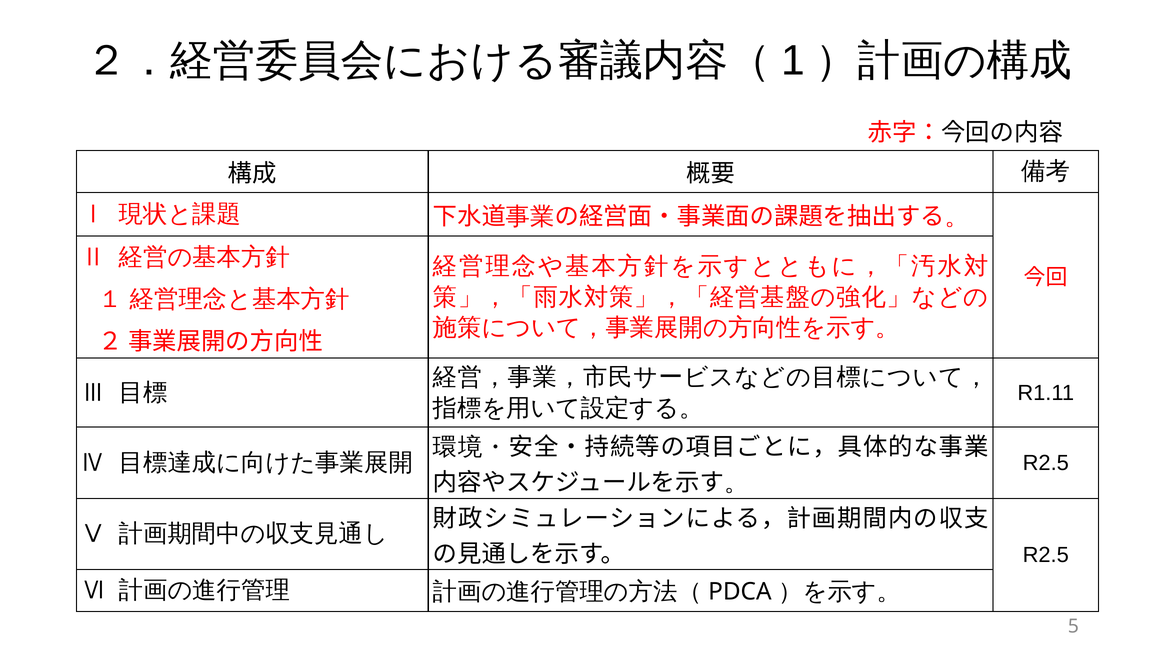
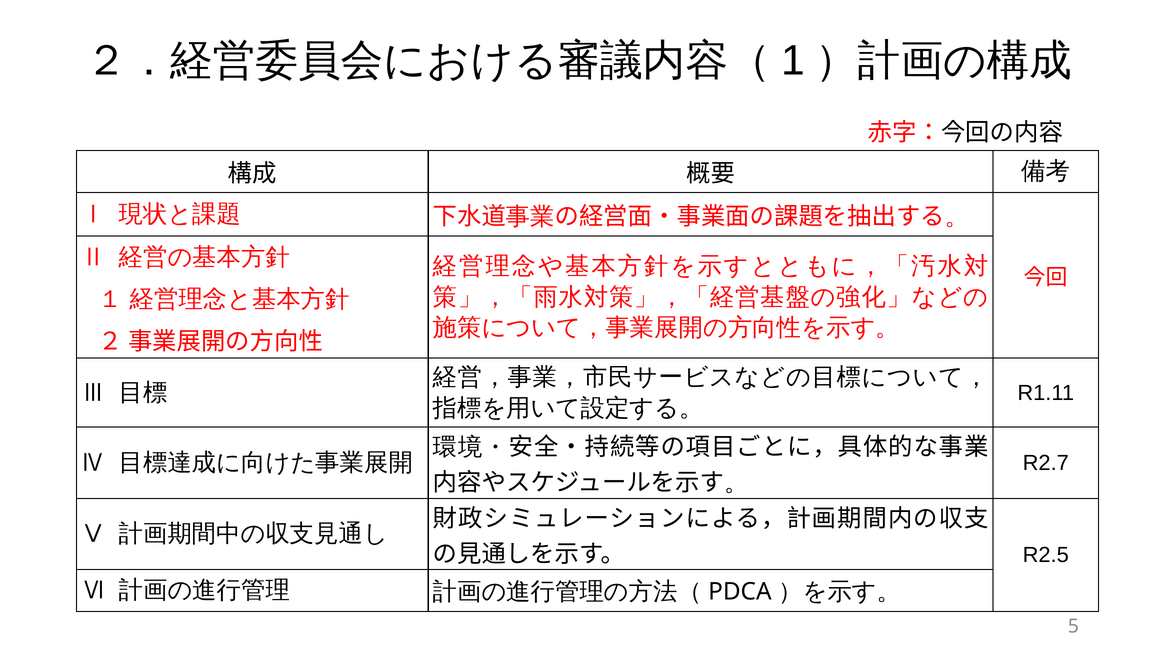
R2.5 at (1046, 463): R2.5 -> R2.7
